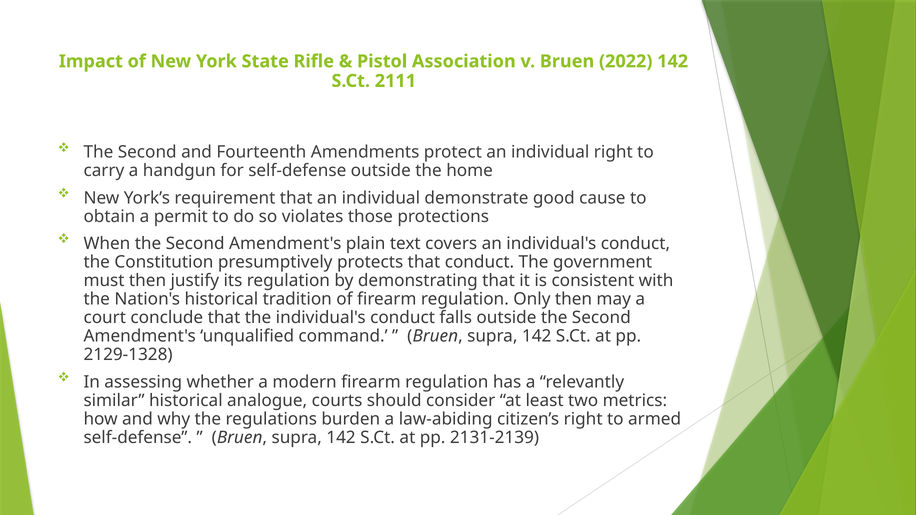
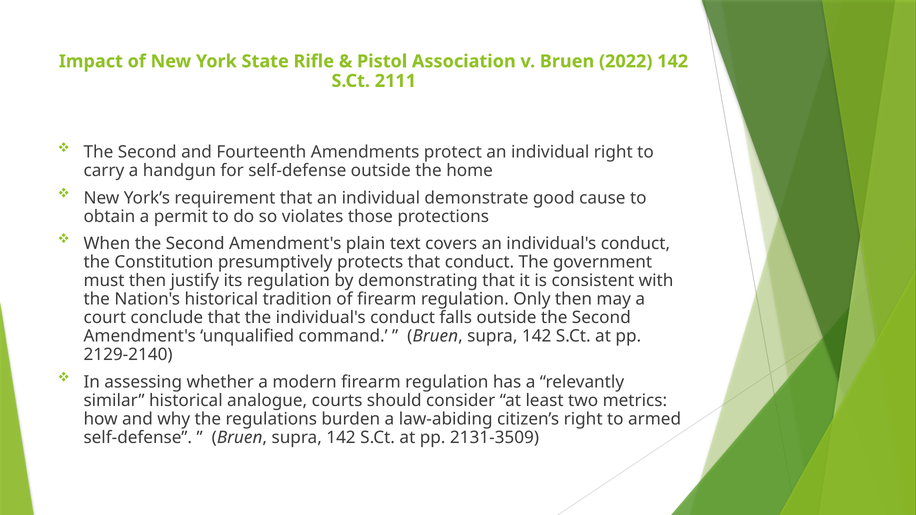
2129-1328: 2129-1328 -> 2129-2140
2131-2139: 2131-2139 -> 2131-3509
